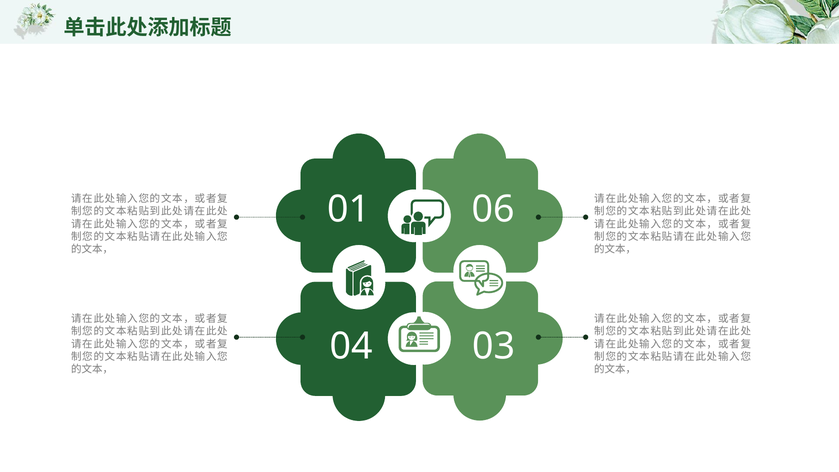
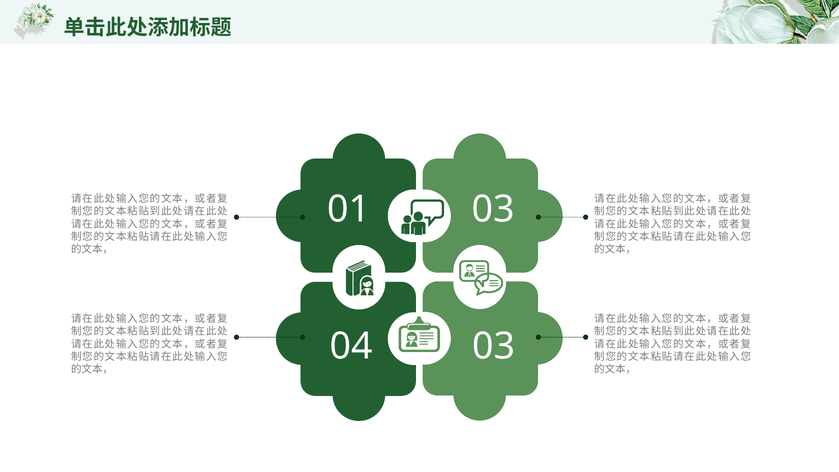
01 06: 06 -> 03
